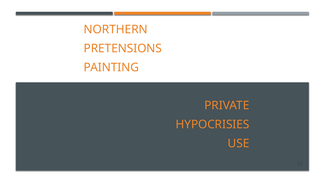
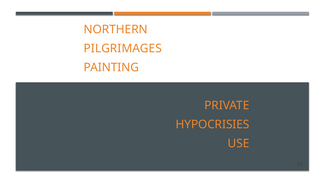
PRETENSIONS: PRETENSIONS -> PILGRIMAGES
